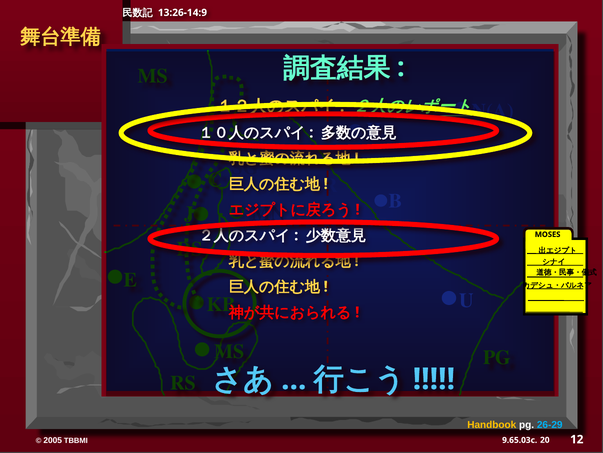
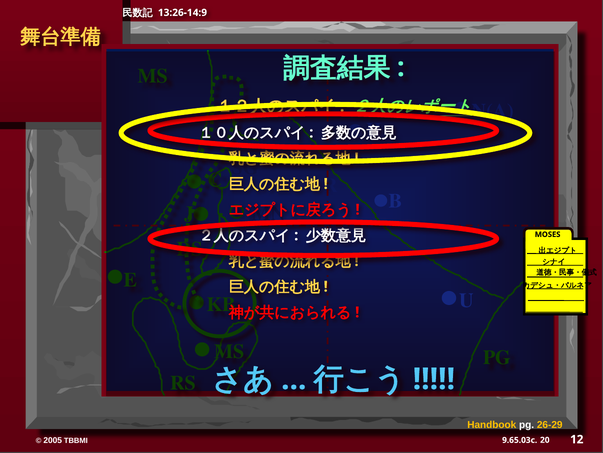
26-29 colour: light blue -> yellow
